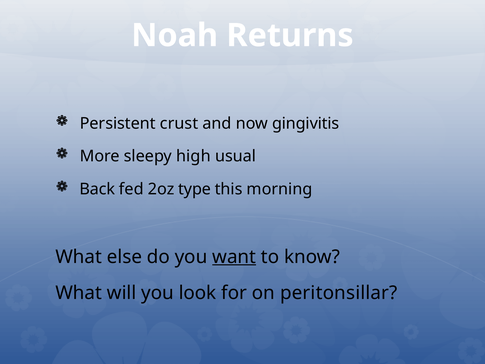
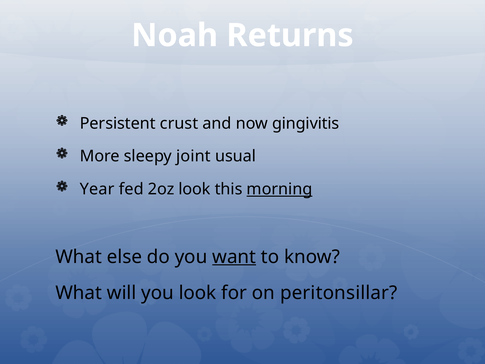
high: high -> joint
Back: Back -> Year
2oz type: type -> look
morning underline: none -> present
